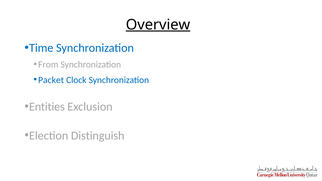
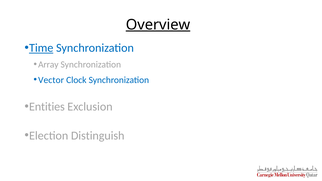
Time underline: none -> present
From: From -> Array
Packet: Packet -> Vector
